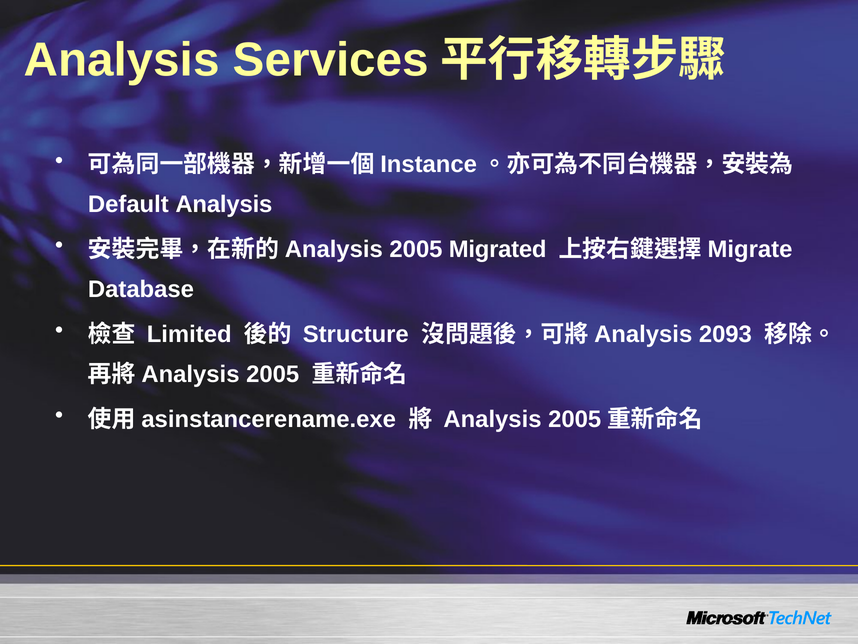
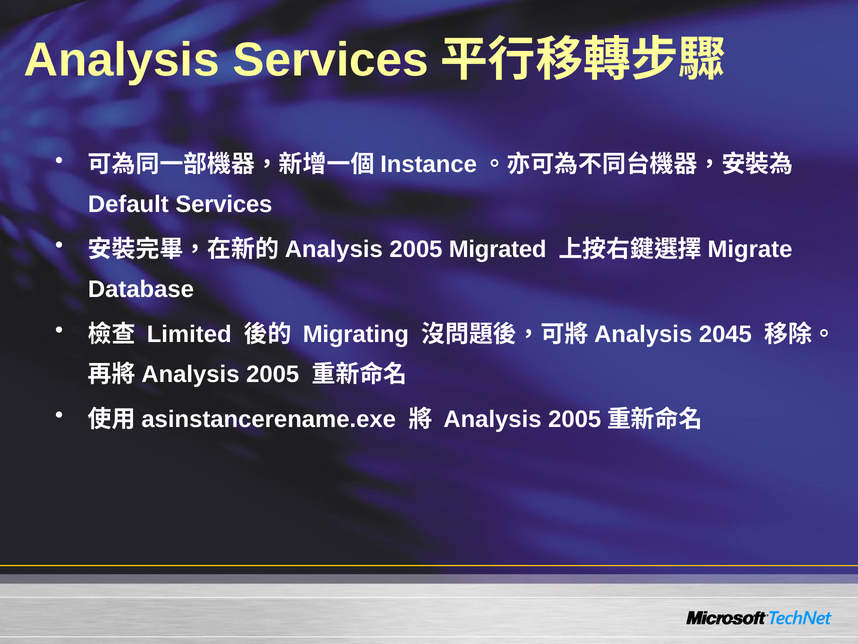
Analysis at (224, 204): Analysis -> Services
Structure: Structure -> Migrating
2093: 2093 -> 2045
